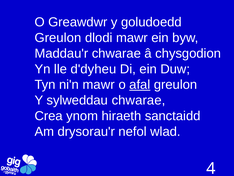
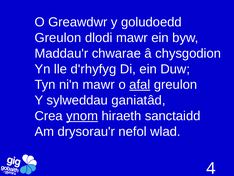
d'dyheu: d'dyheu -> d'rhyfyg
sylweddau chwarae: chwarae -> ganiatâd
ynom underline: none -> present
